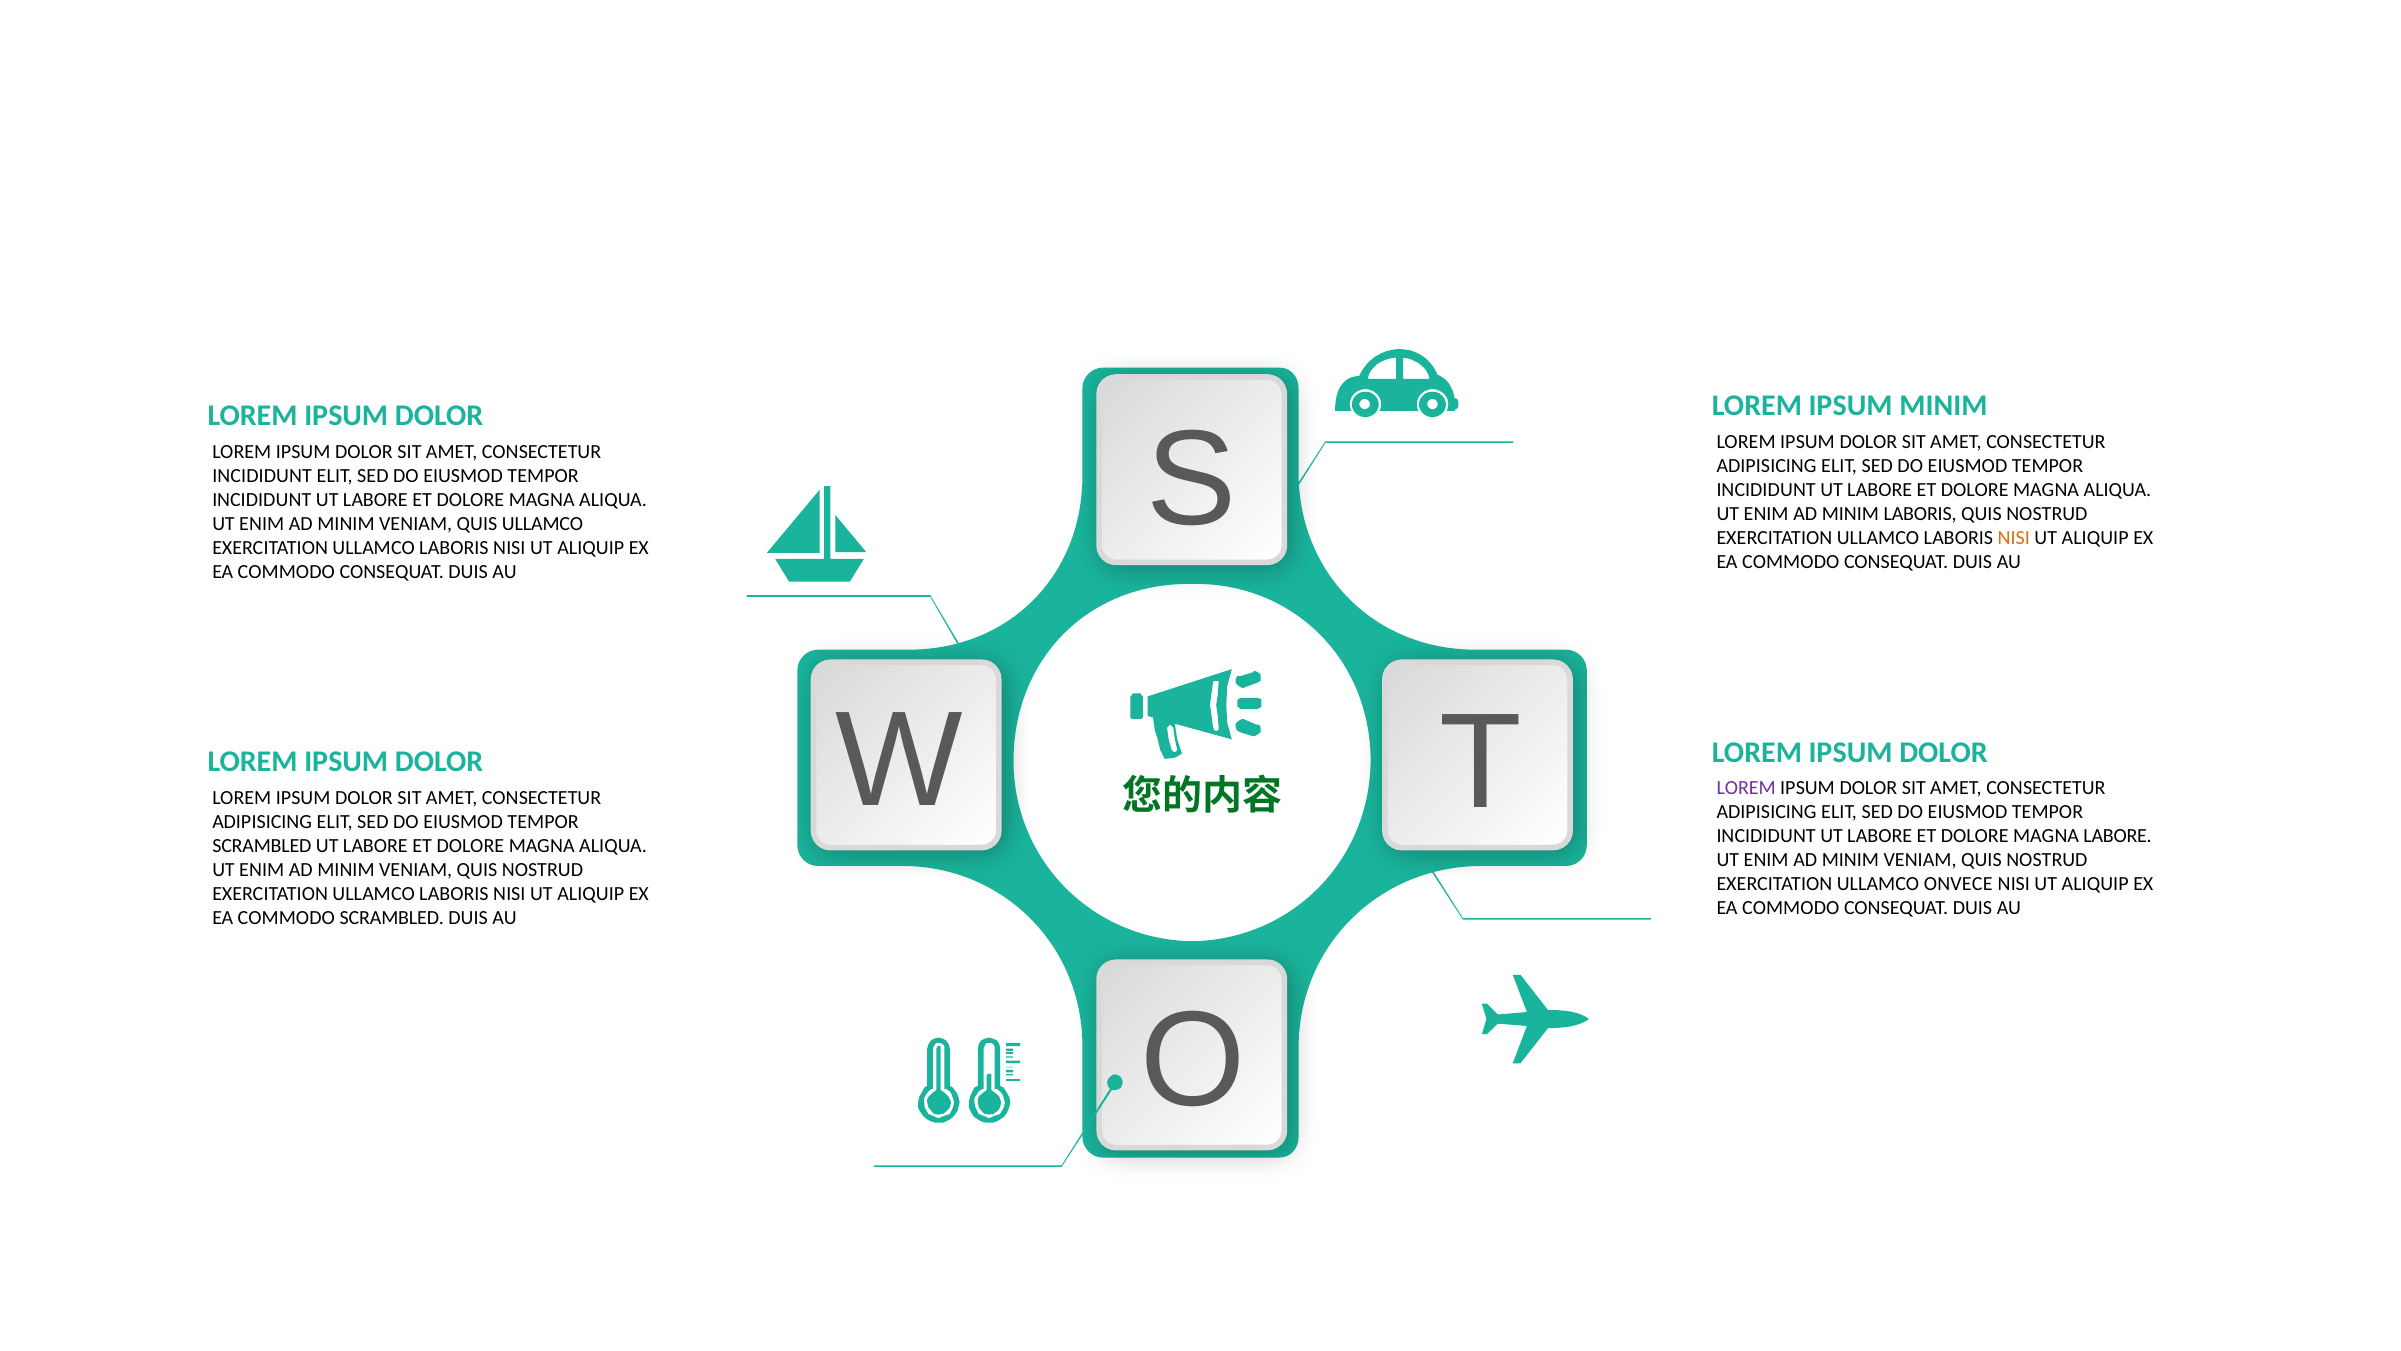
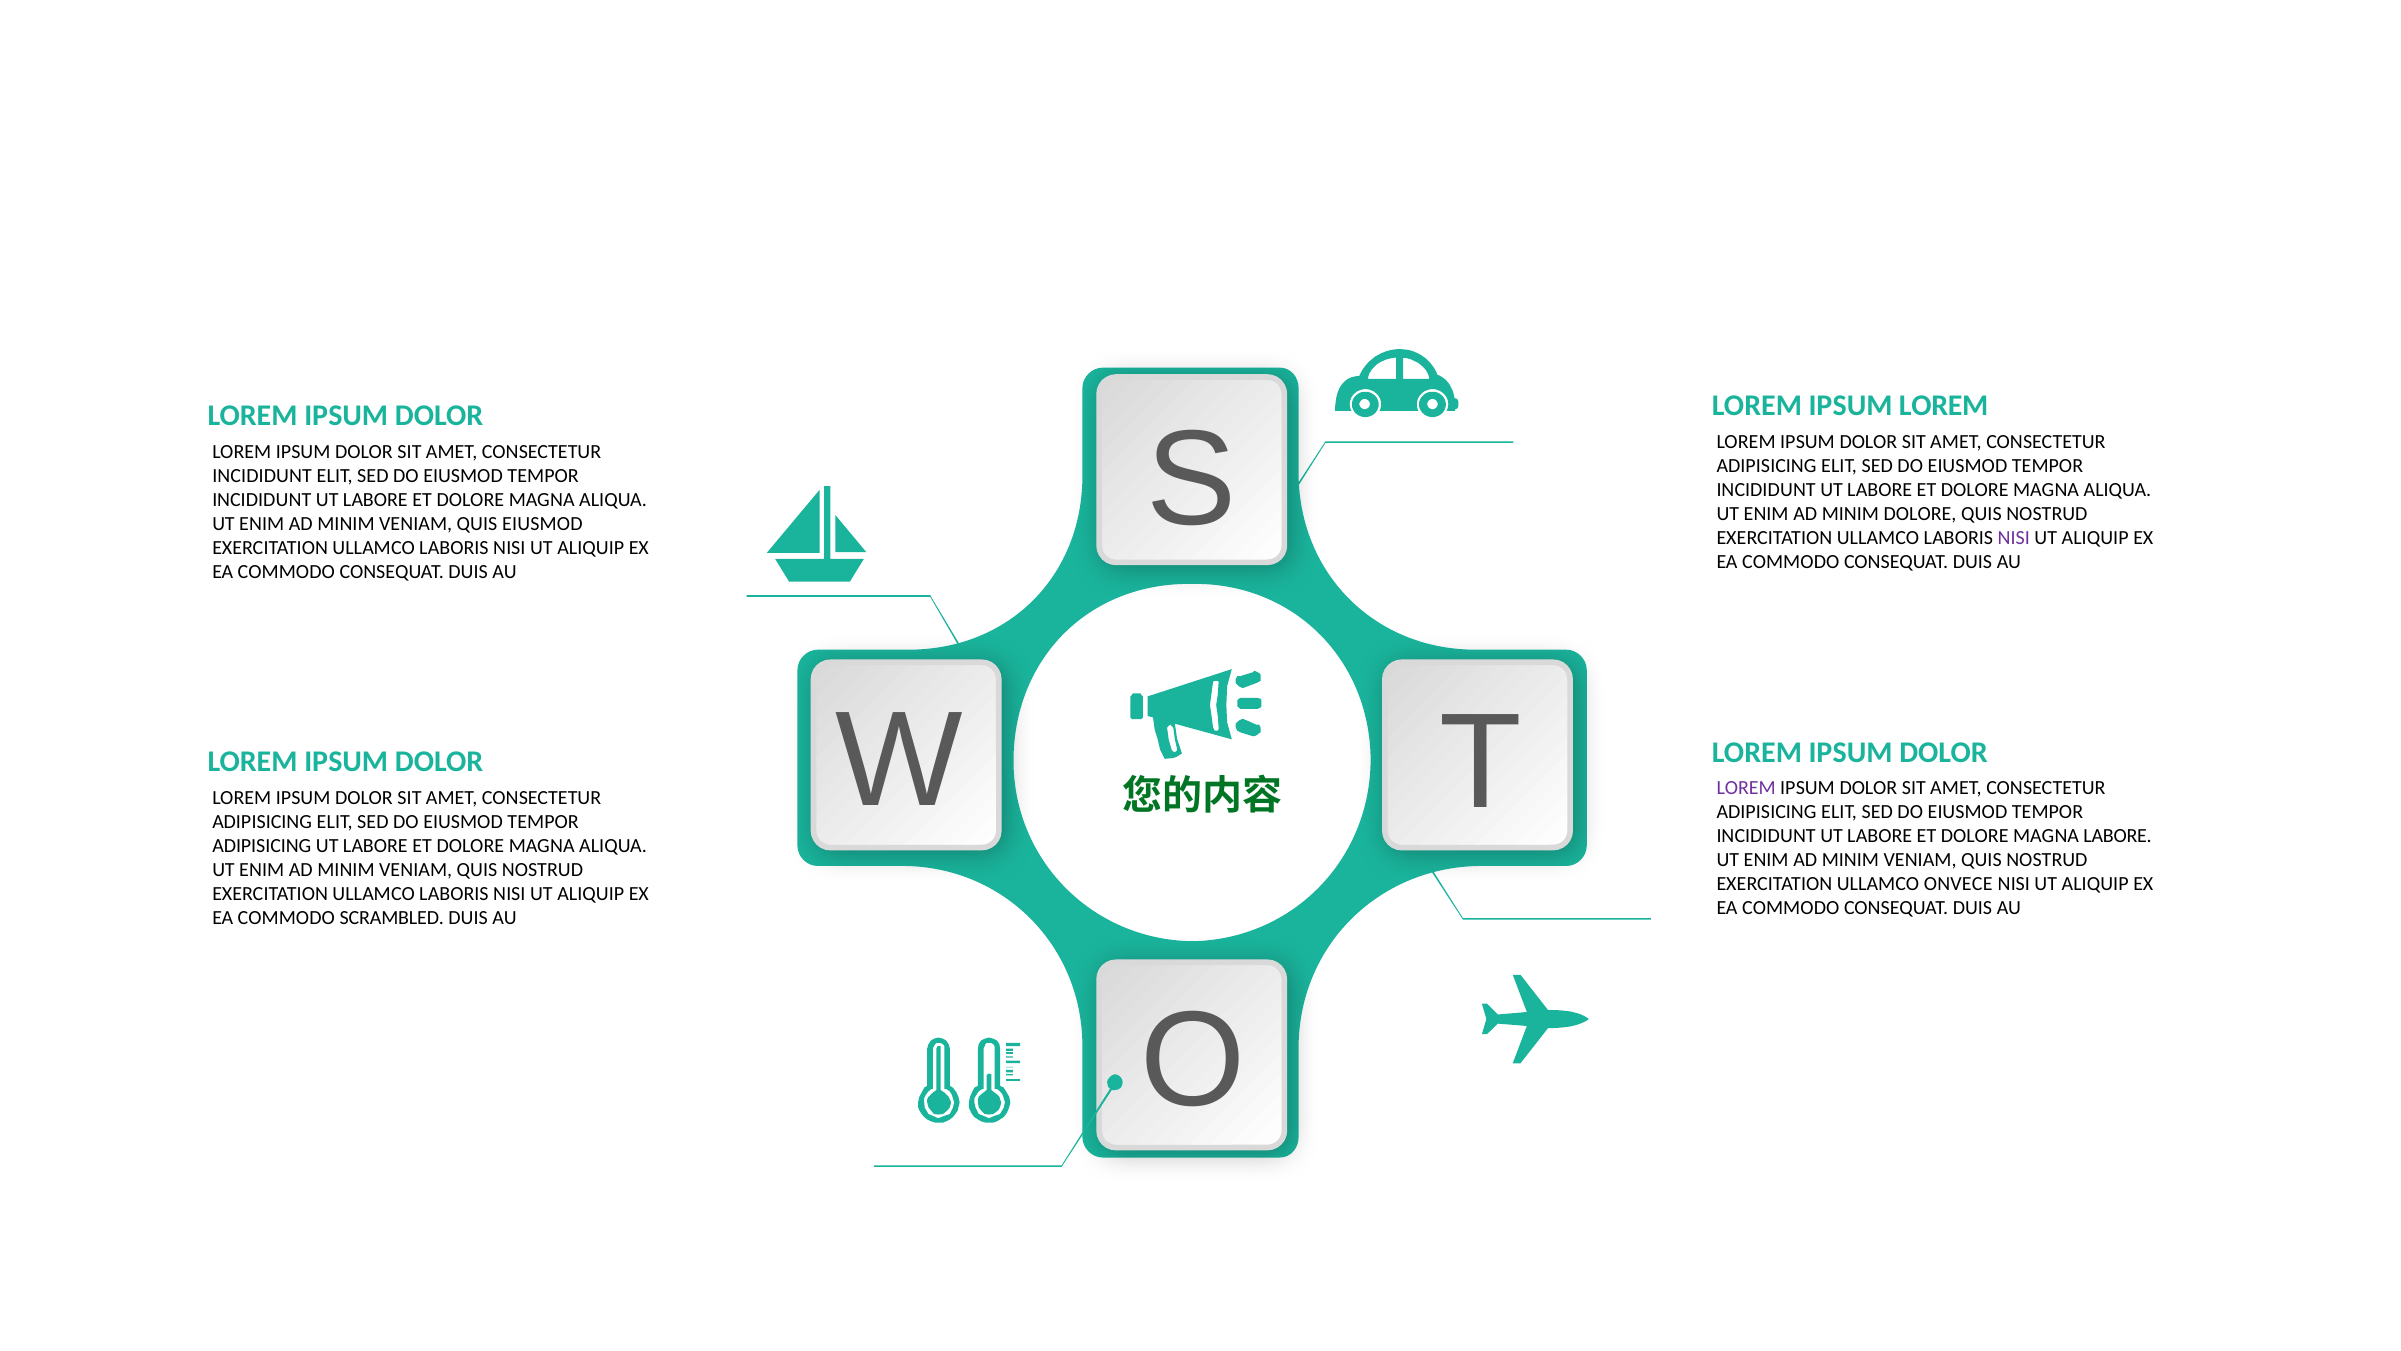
IPSUM MINIM: MINIM -> LOREM
MINIM LABORIS: LABORIS -> DOLORE
QUIS ULLAMCO: ULLAMCO -> EIUSMOD
NISI at (2014, 538) colour: orange -> purple
SCRAMBLED at (262, 846): SCRAMBLED -> ADIPISICING
